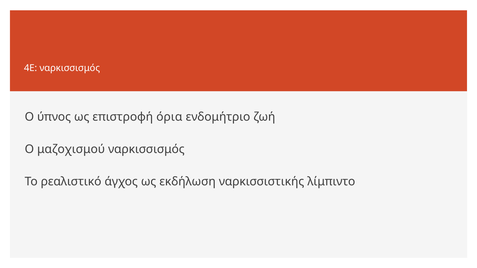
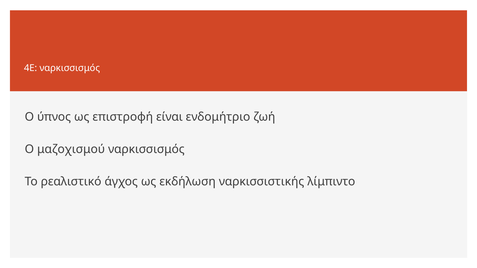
όρια: όρια -> είναι
